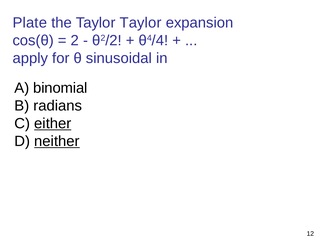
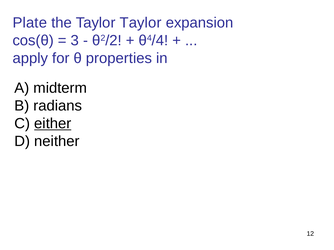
2: 2 -> 3
sinusoidal: sinusoidal -> properties
binomial: binomial -> midterm
neither underline: present -> none
